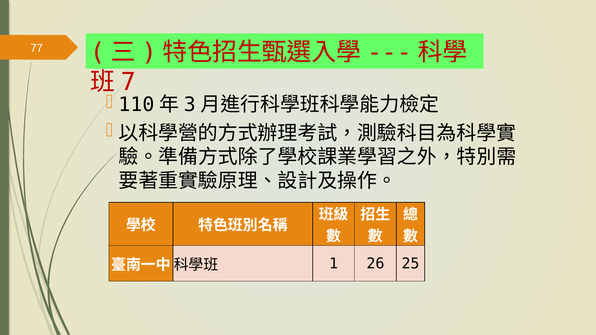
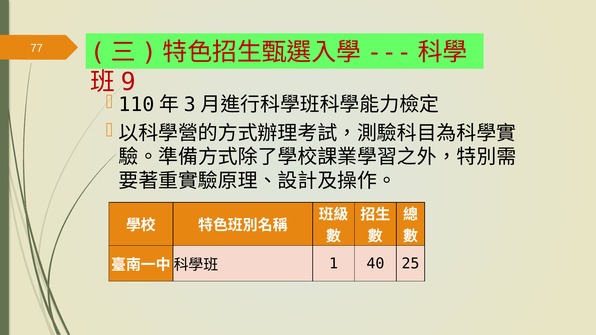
7: 7 -> 9
26: 26 -> 40
